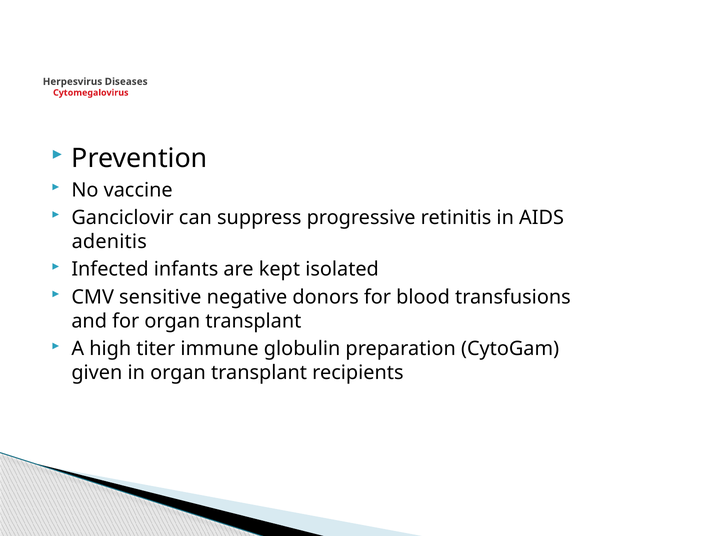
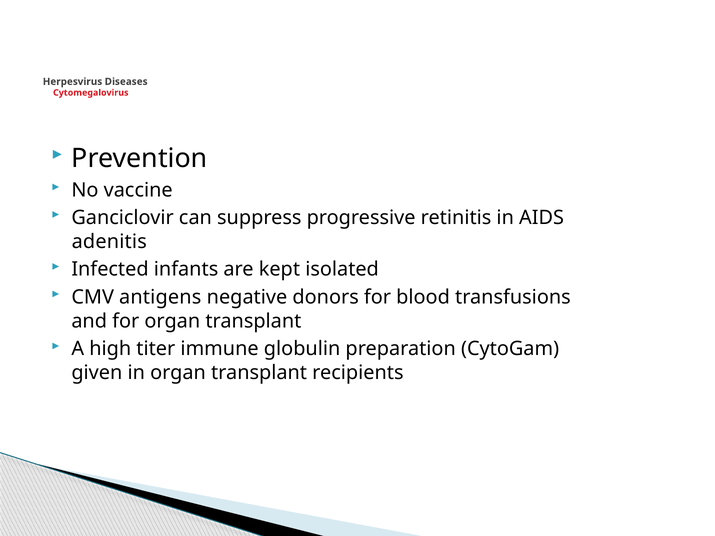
sensitive: sensitive -> antigens
